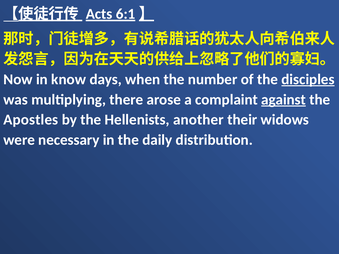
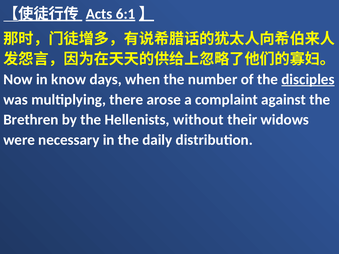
against underline: present -> none
Apostles: Apostles -> Brethren
another: another -> without
